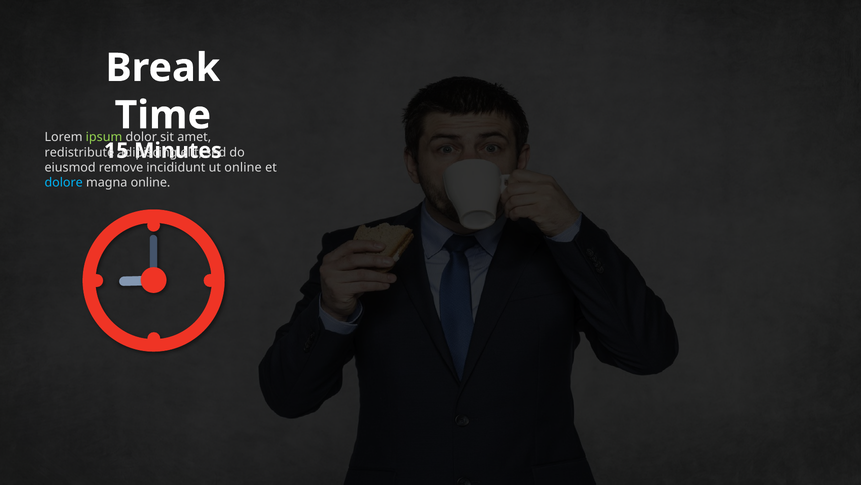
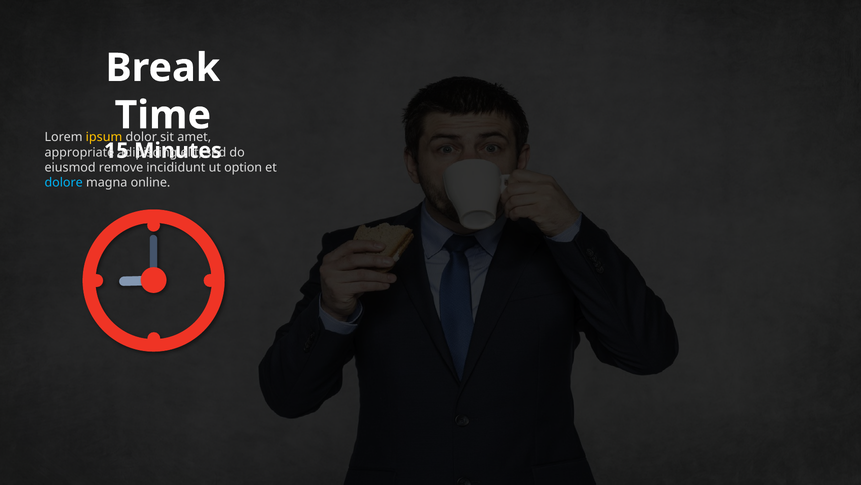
ipsum colour: light green -> yellow
redistribute: redistribute -> appropriate
online at (243, 167): online -> option
